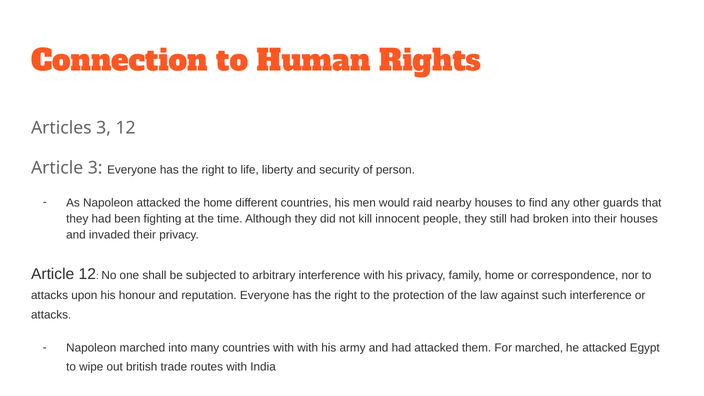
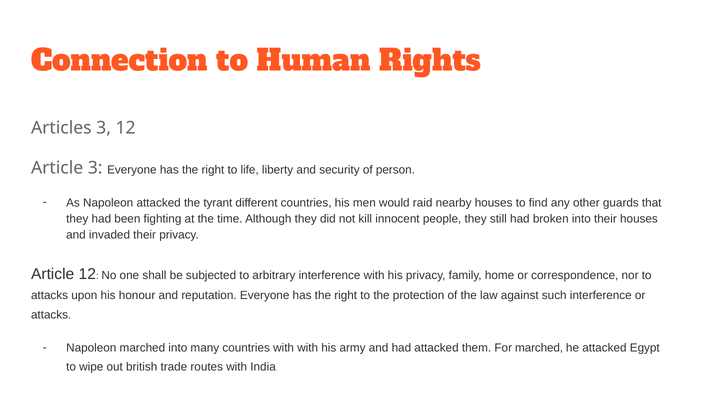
the home: home -> tyrant
